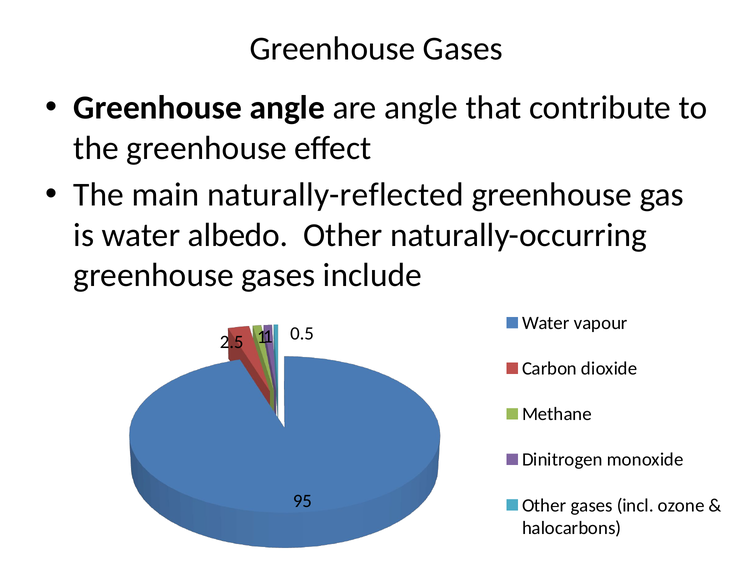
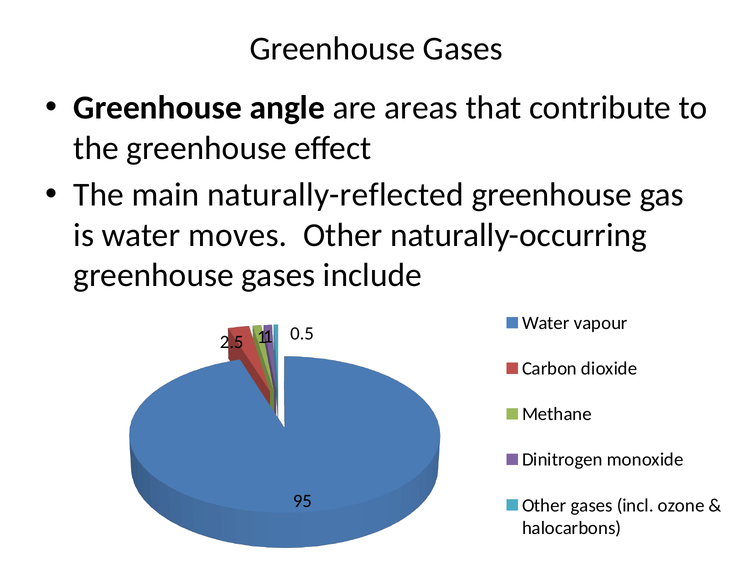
are angle: angle -> areas
albedo: albedo -> moves
